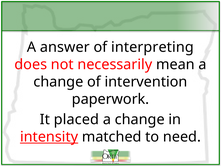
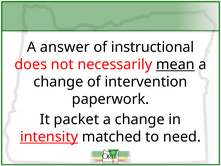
interpreting: interpreting -> instructional
mean underline: none -> present
placed: placed -> packet
